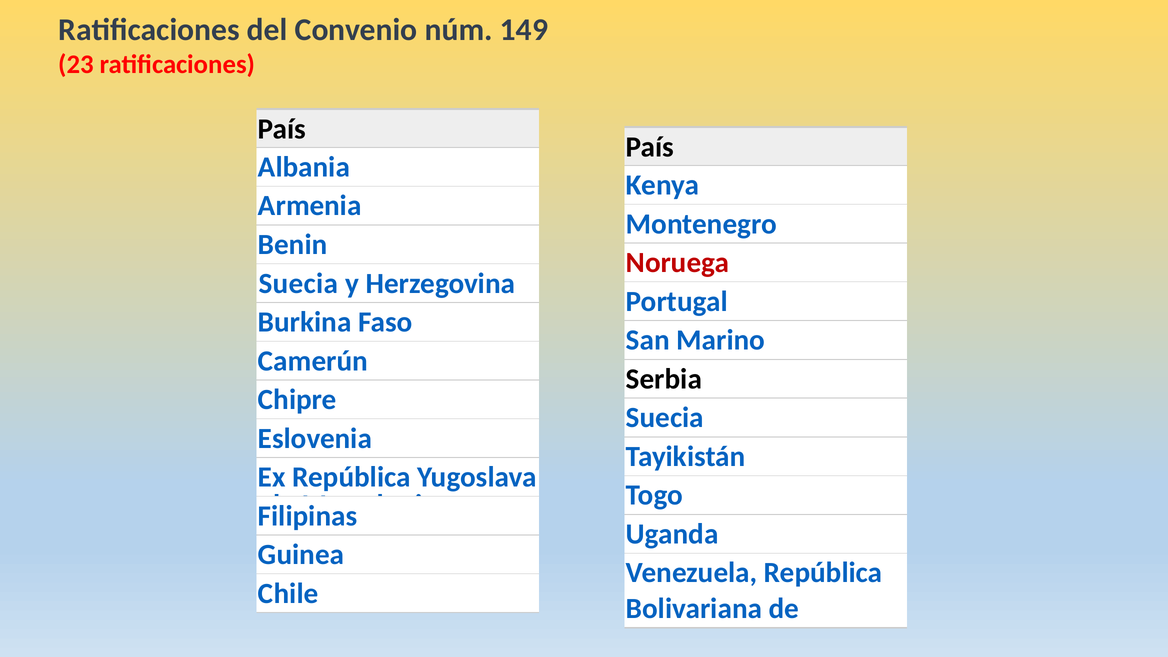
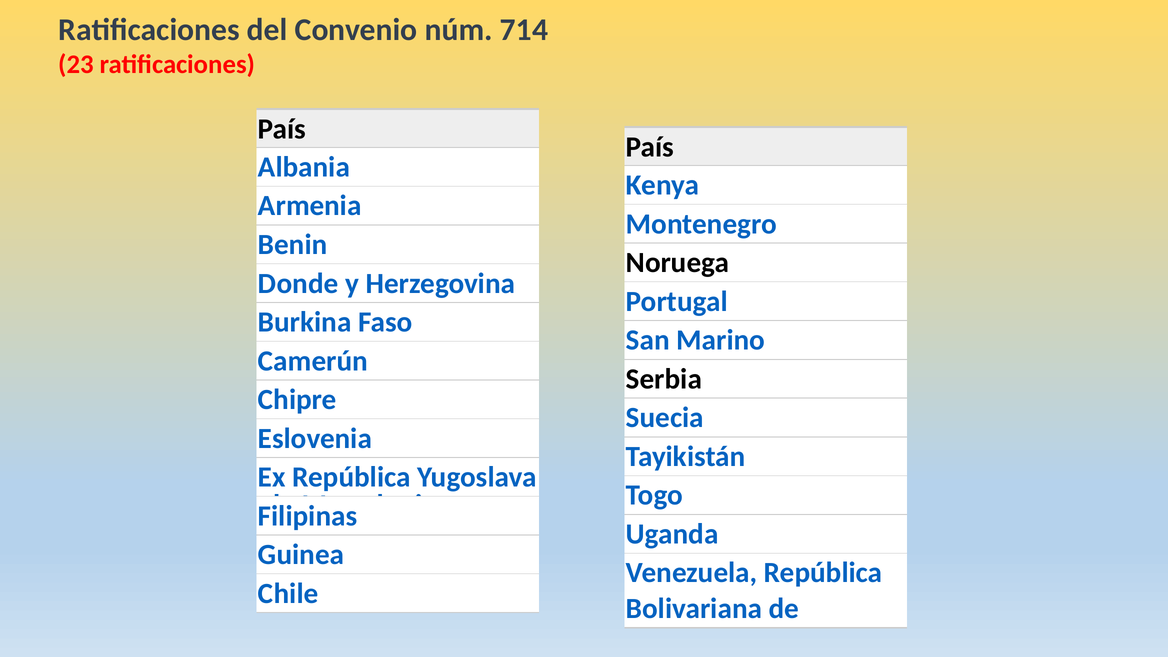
149: 149 -> 714
Noruega colour: red -> black
Suecia at (298, 283): Suecia -> Donde
